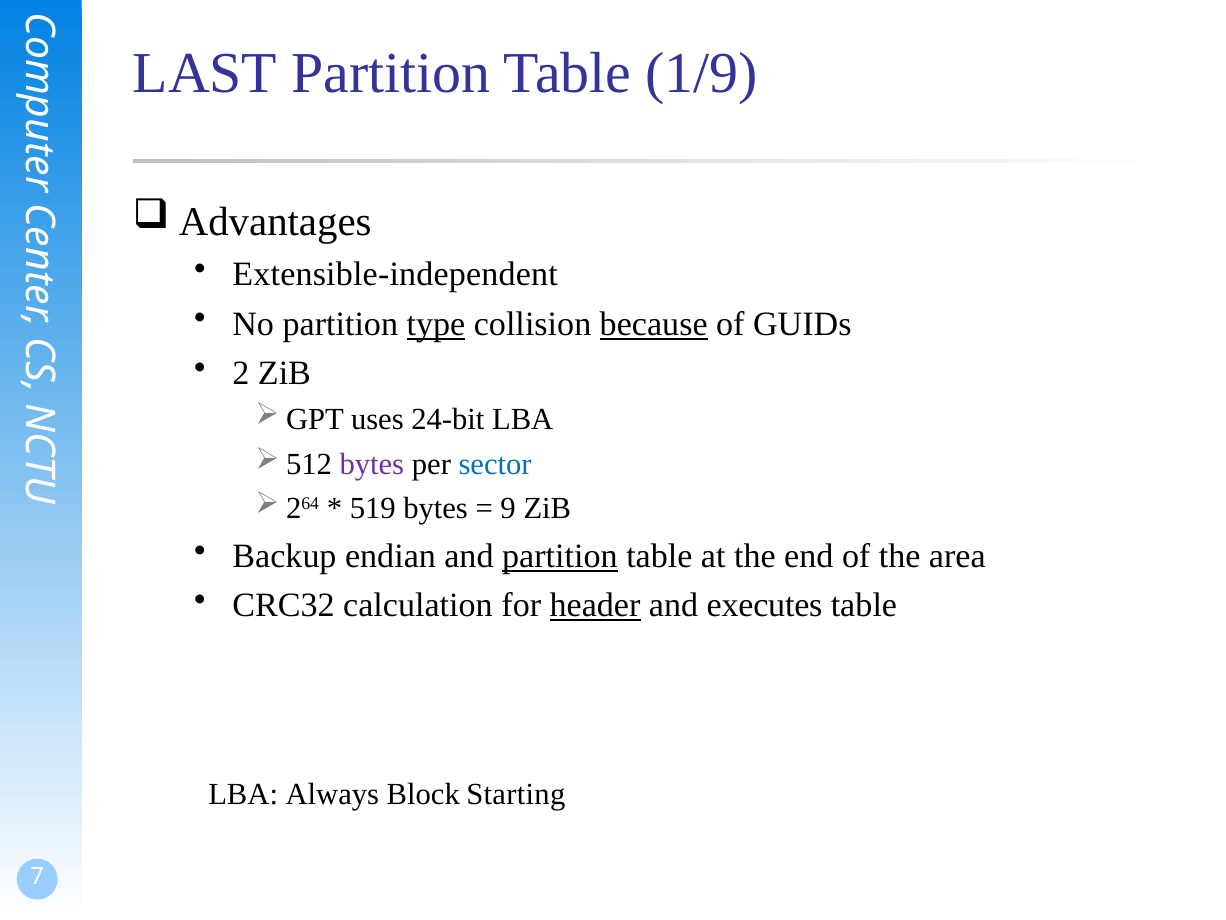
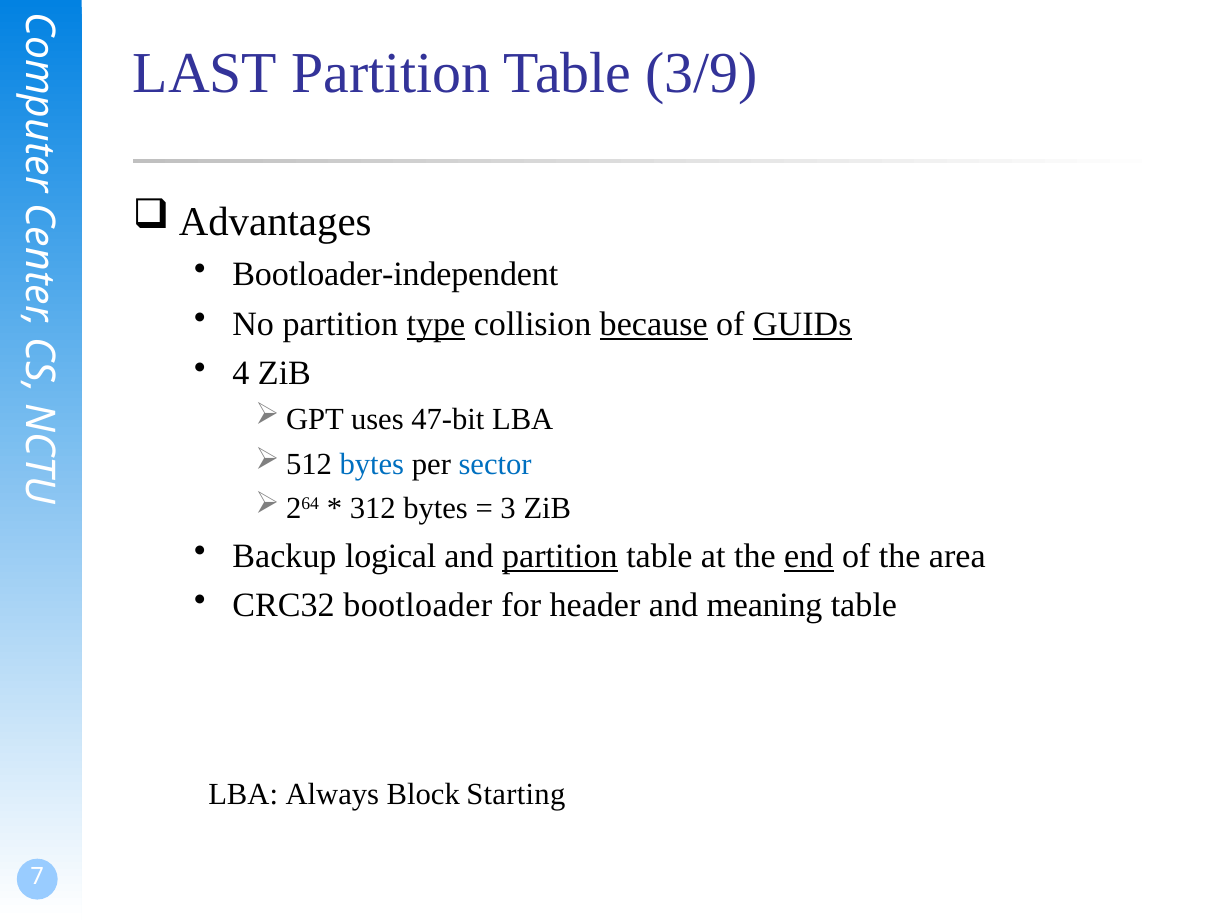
1/9: 1/9 -> 3/9
Extensible-independent: Extensible-independent -> Bootloader-independent
GUIDs underline: none -> present
2: 2 -> 4
24-bit: 24-bit -> 47-bit
bytes at (372, 464) colour: purple -> blue
519: 519 -> 312
9: 9 -> 3
endian: endian -> logical
end underline: none -> present
calculation: calculation -> bootloader
header underline: present -> none
executes: executes -> meaning
